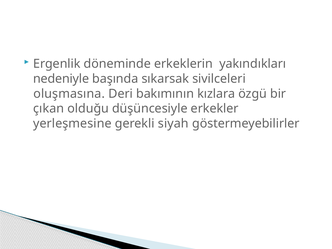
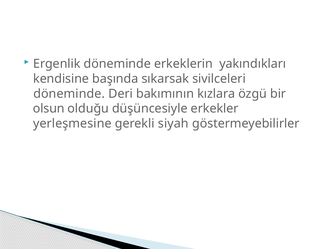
nedeniyle: nedeniyle -> kendisine
oluşmasına at (69, 94): oluşmasına -> döneminde
çıkan: çıkan -> olsun
